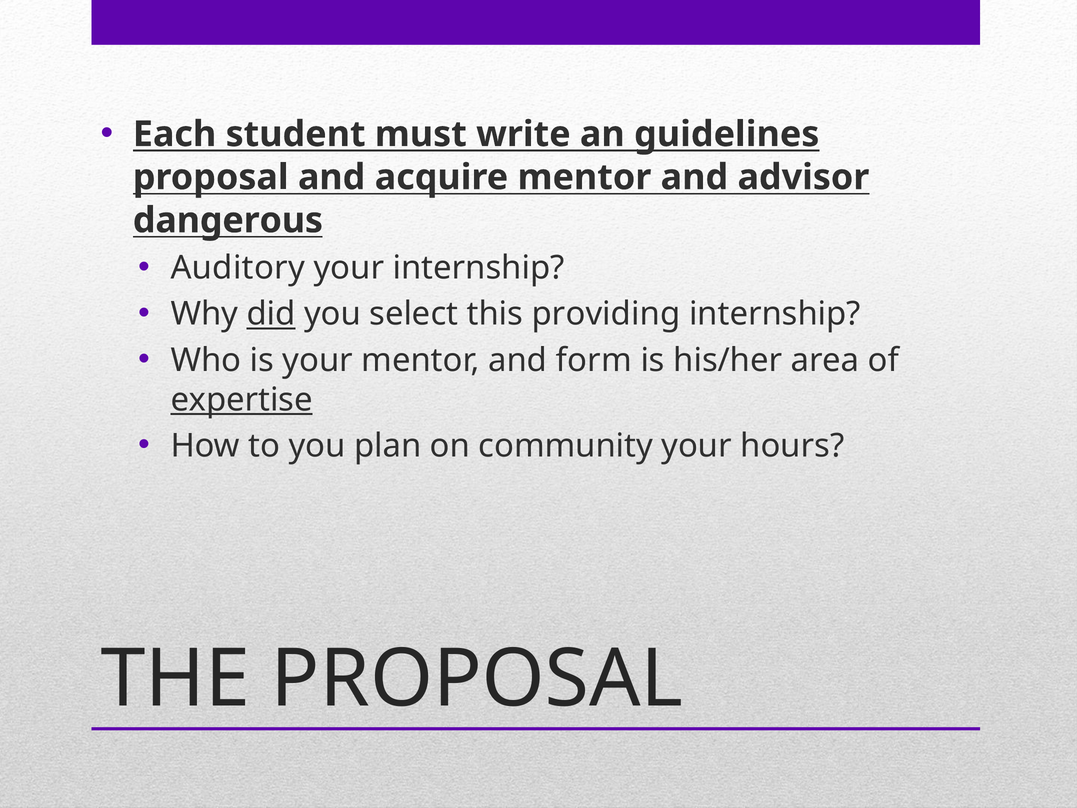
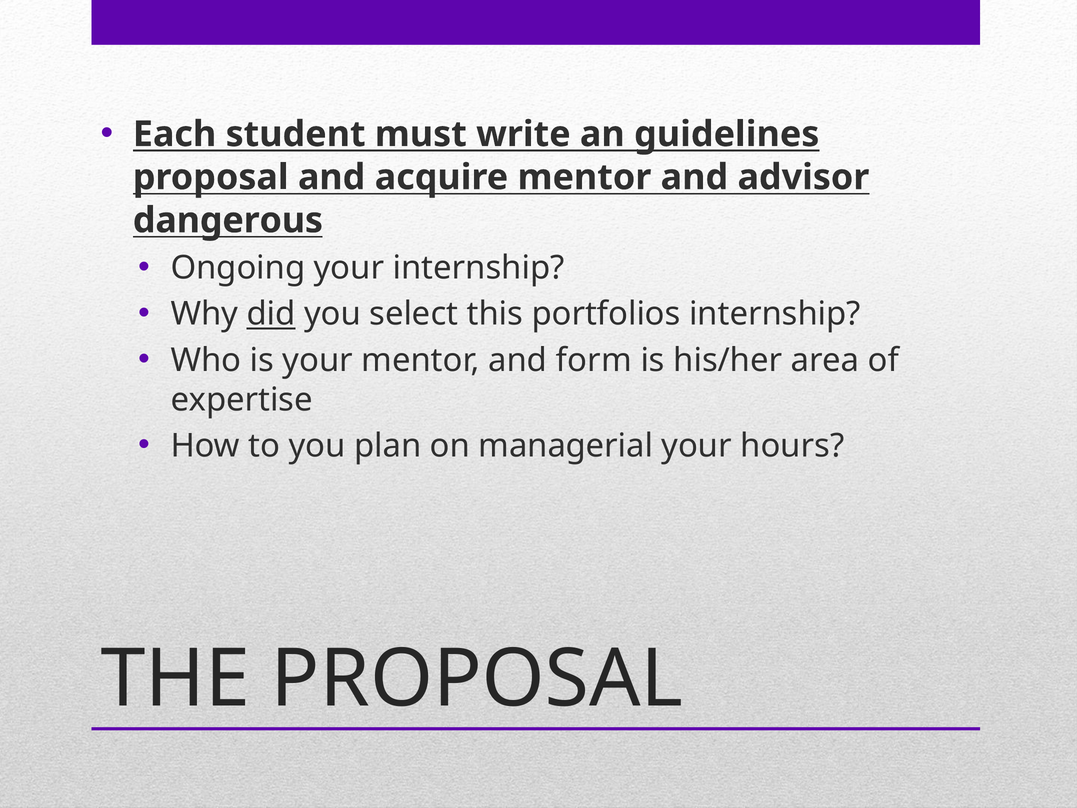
Auditory: Auditory -> Ongoing
providing: providing -> portfolios
expertise underline: present -> none
community: community -> managerial
